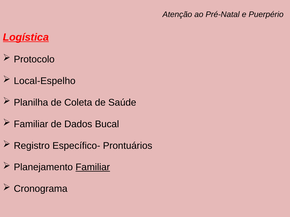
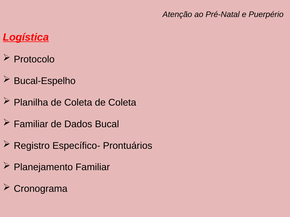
Local-Espelho: Local-Espelho -> Bucal-Espelho
Coleta de Saúde: Saúde -> Coleta
Familiar at (93, 168) underline: present -> none
